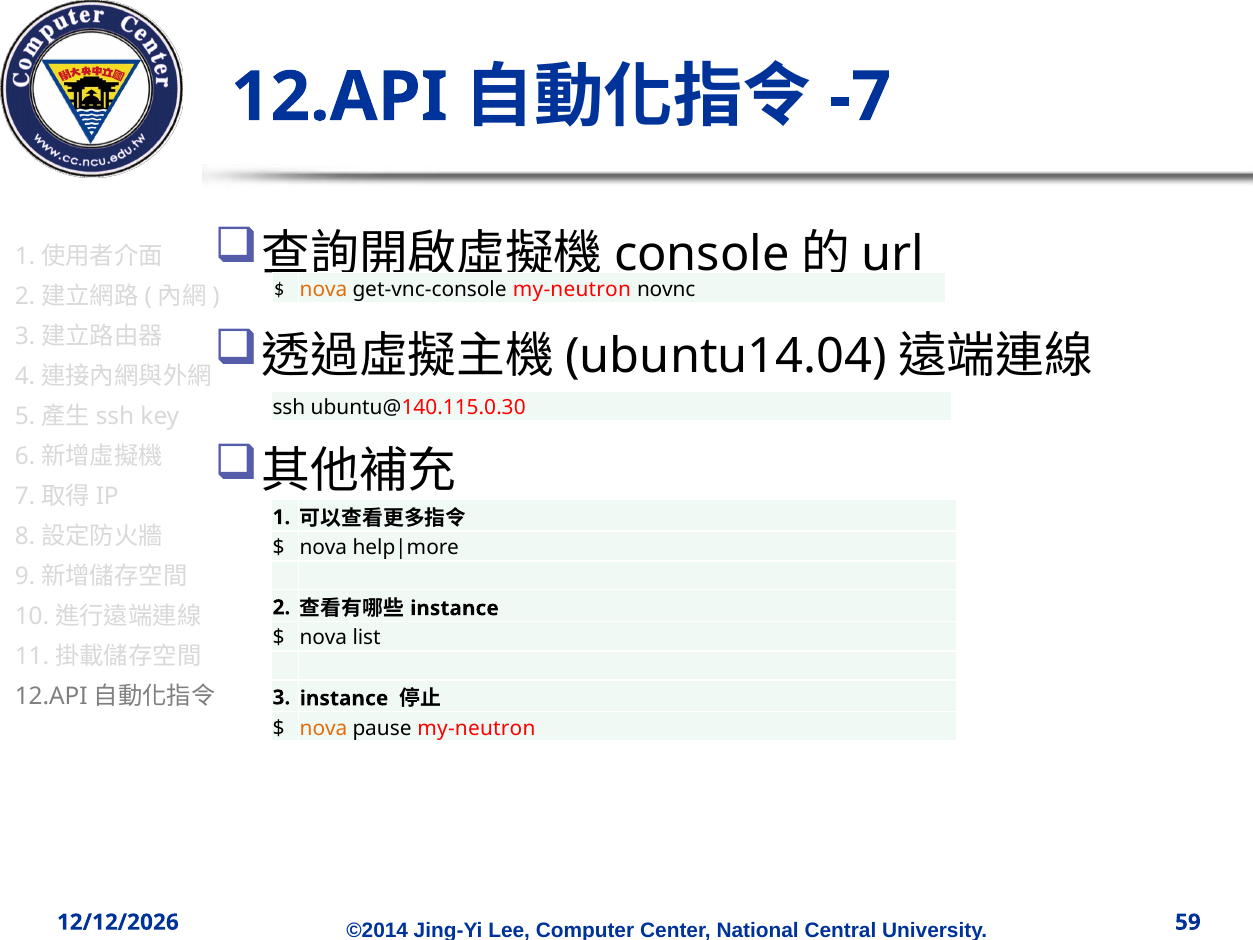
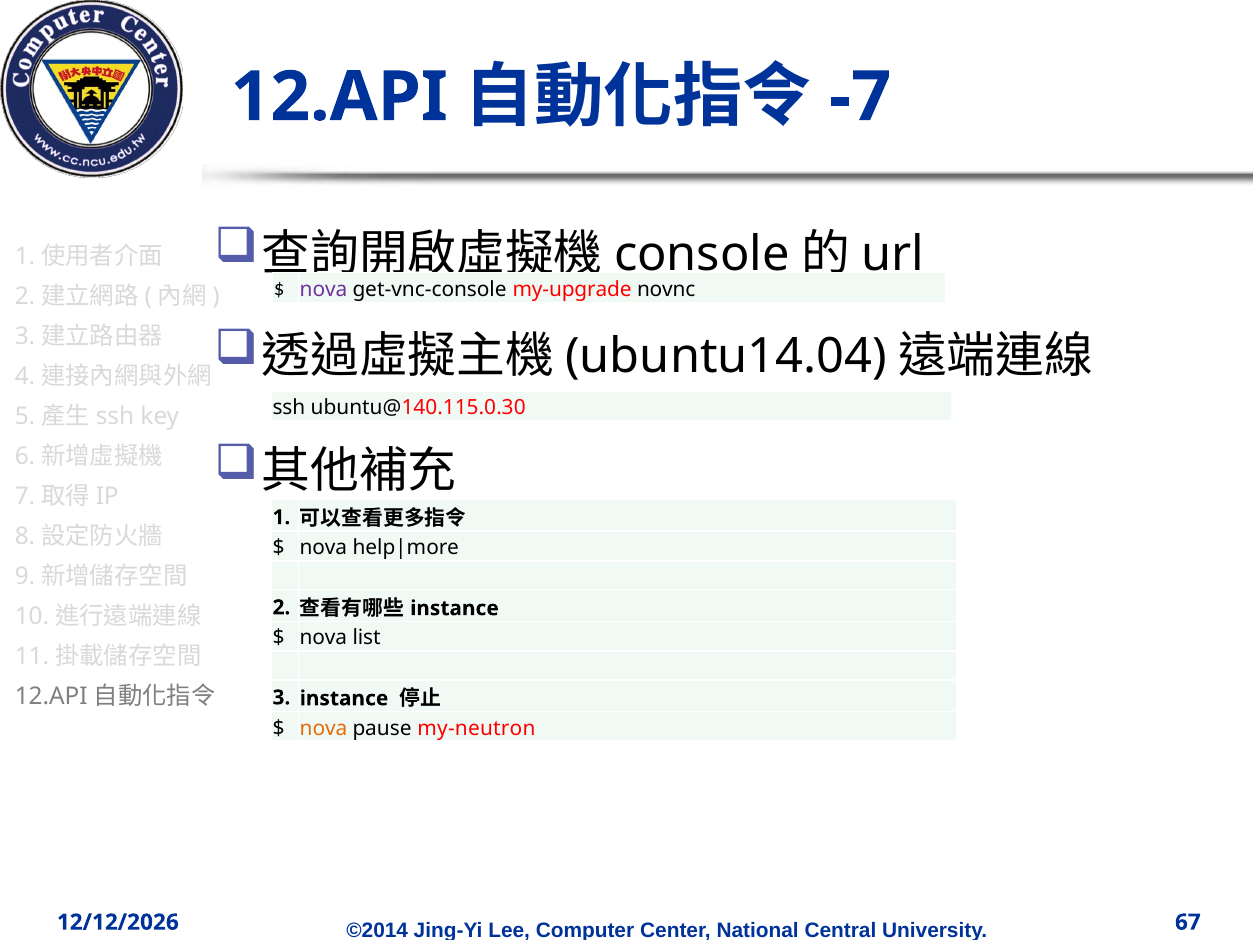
nova at (323, 289) colour: orange -> purple
get-vnc-console my-neutron: my-neutron -> my-upgrade
59: 59 -> 67
